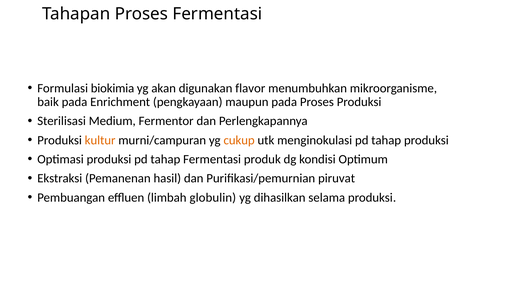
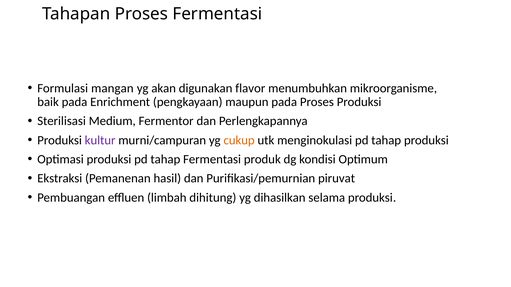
biokimia: biokimia -> mangan
kultur colour: orange -> purple
globulin: globulin -> dihitung
